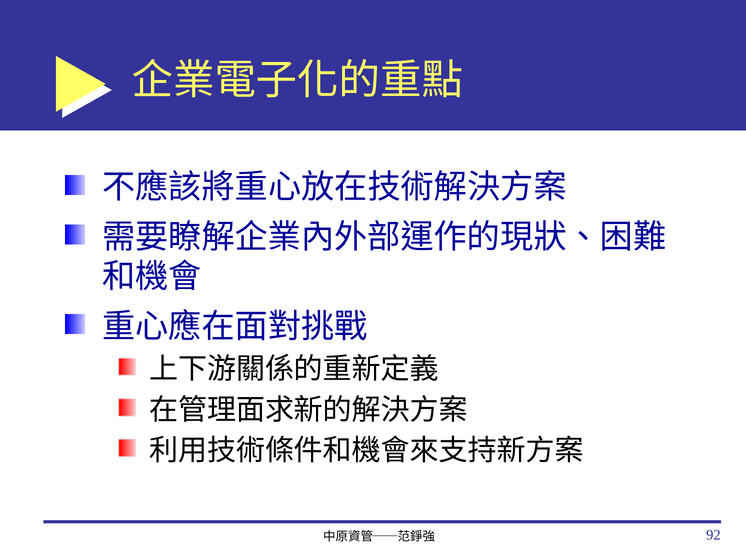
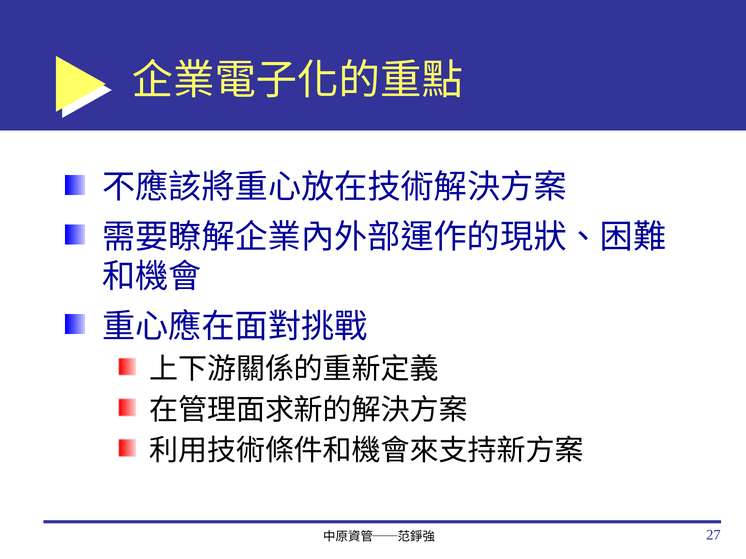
92: 92 -> 27
